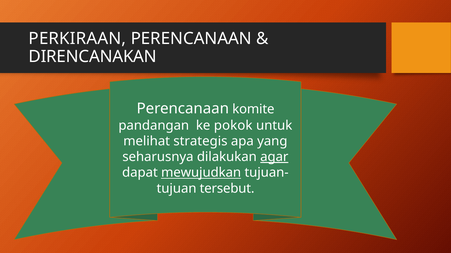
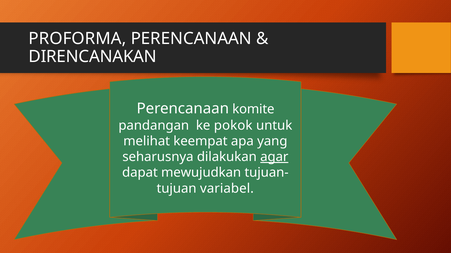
PERKIRAAN: PERKIRAAN -> PROFORMA
strategis: strategis -> keempat
mewujudkan underline: present -> none
tersebut: tersebut -> variabel
